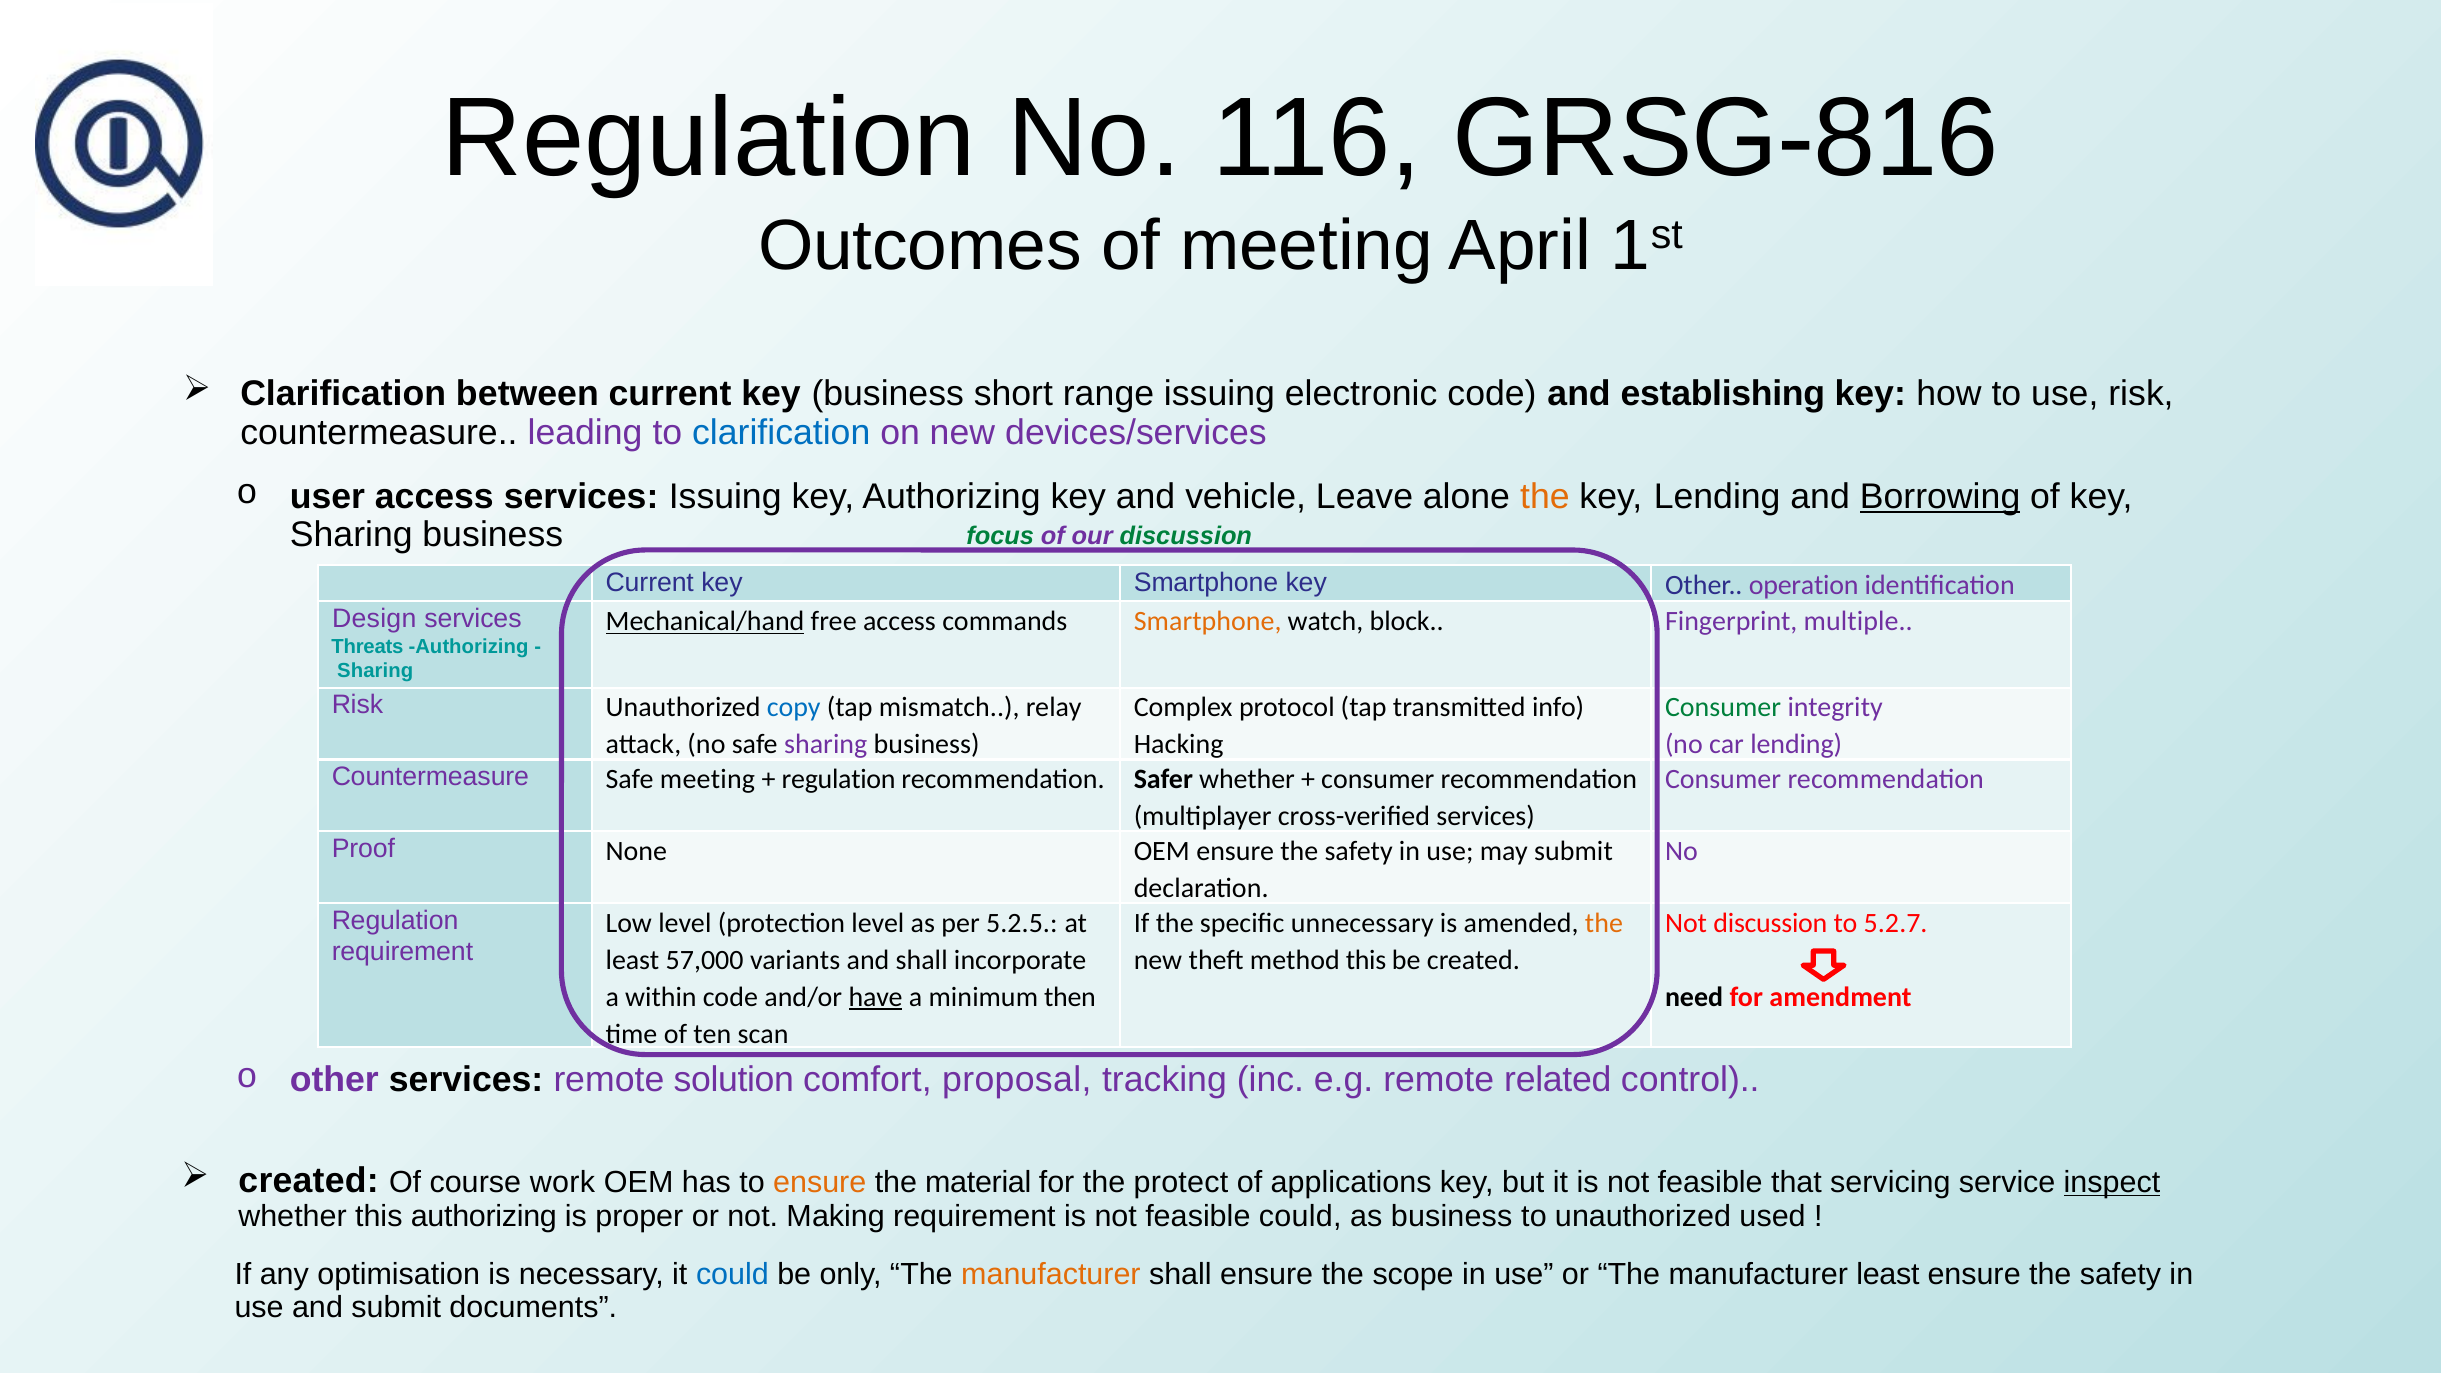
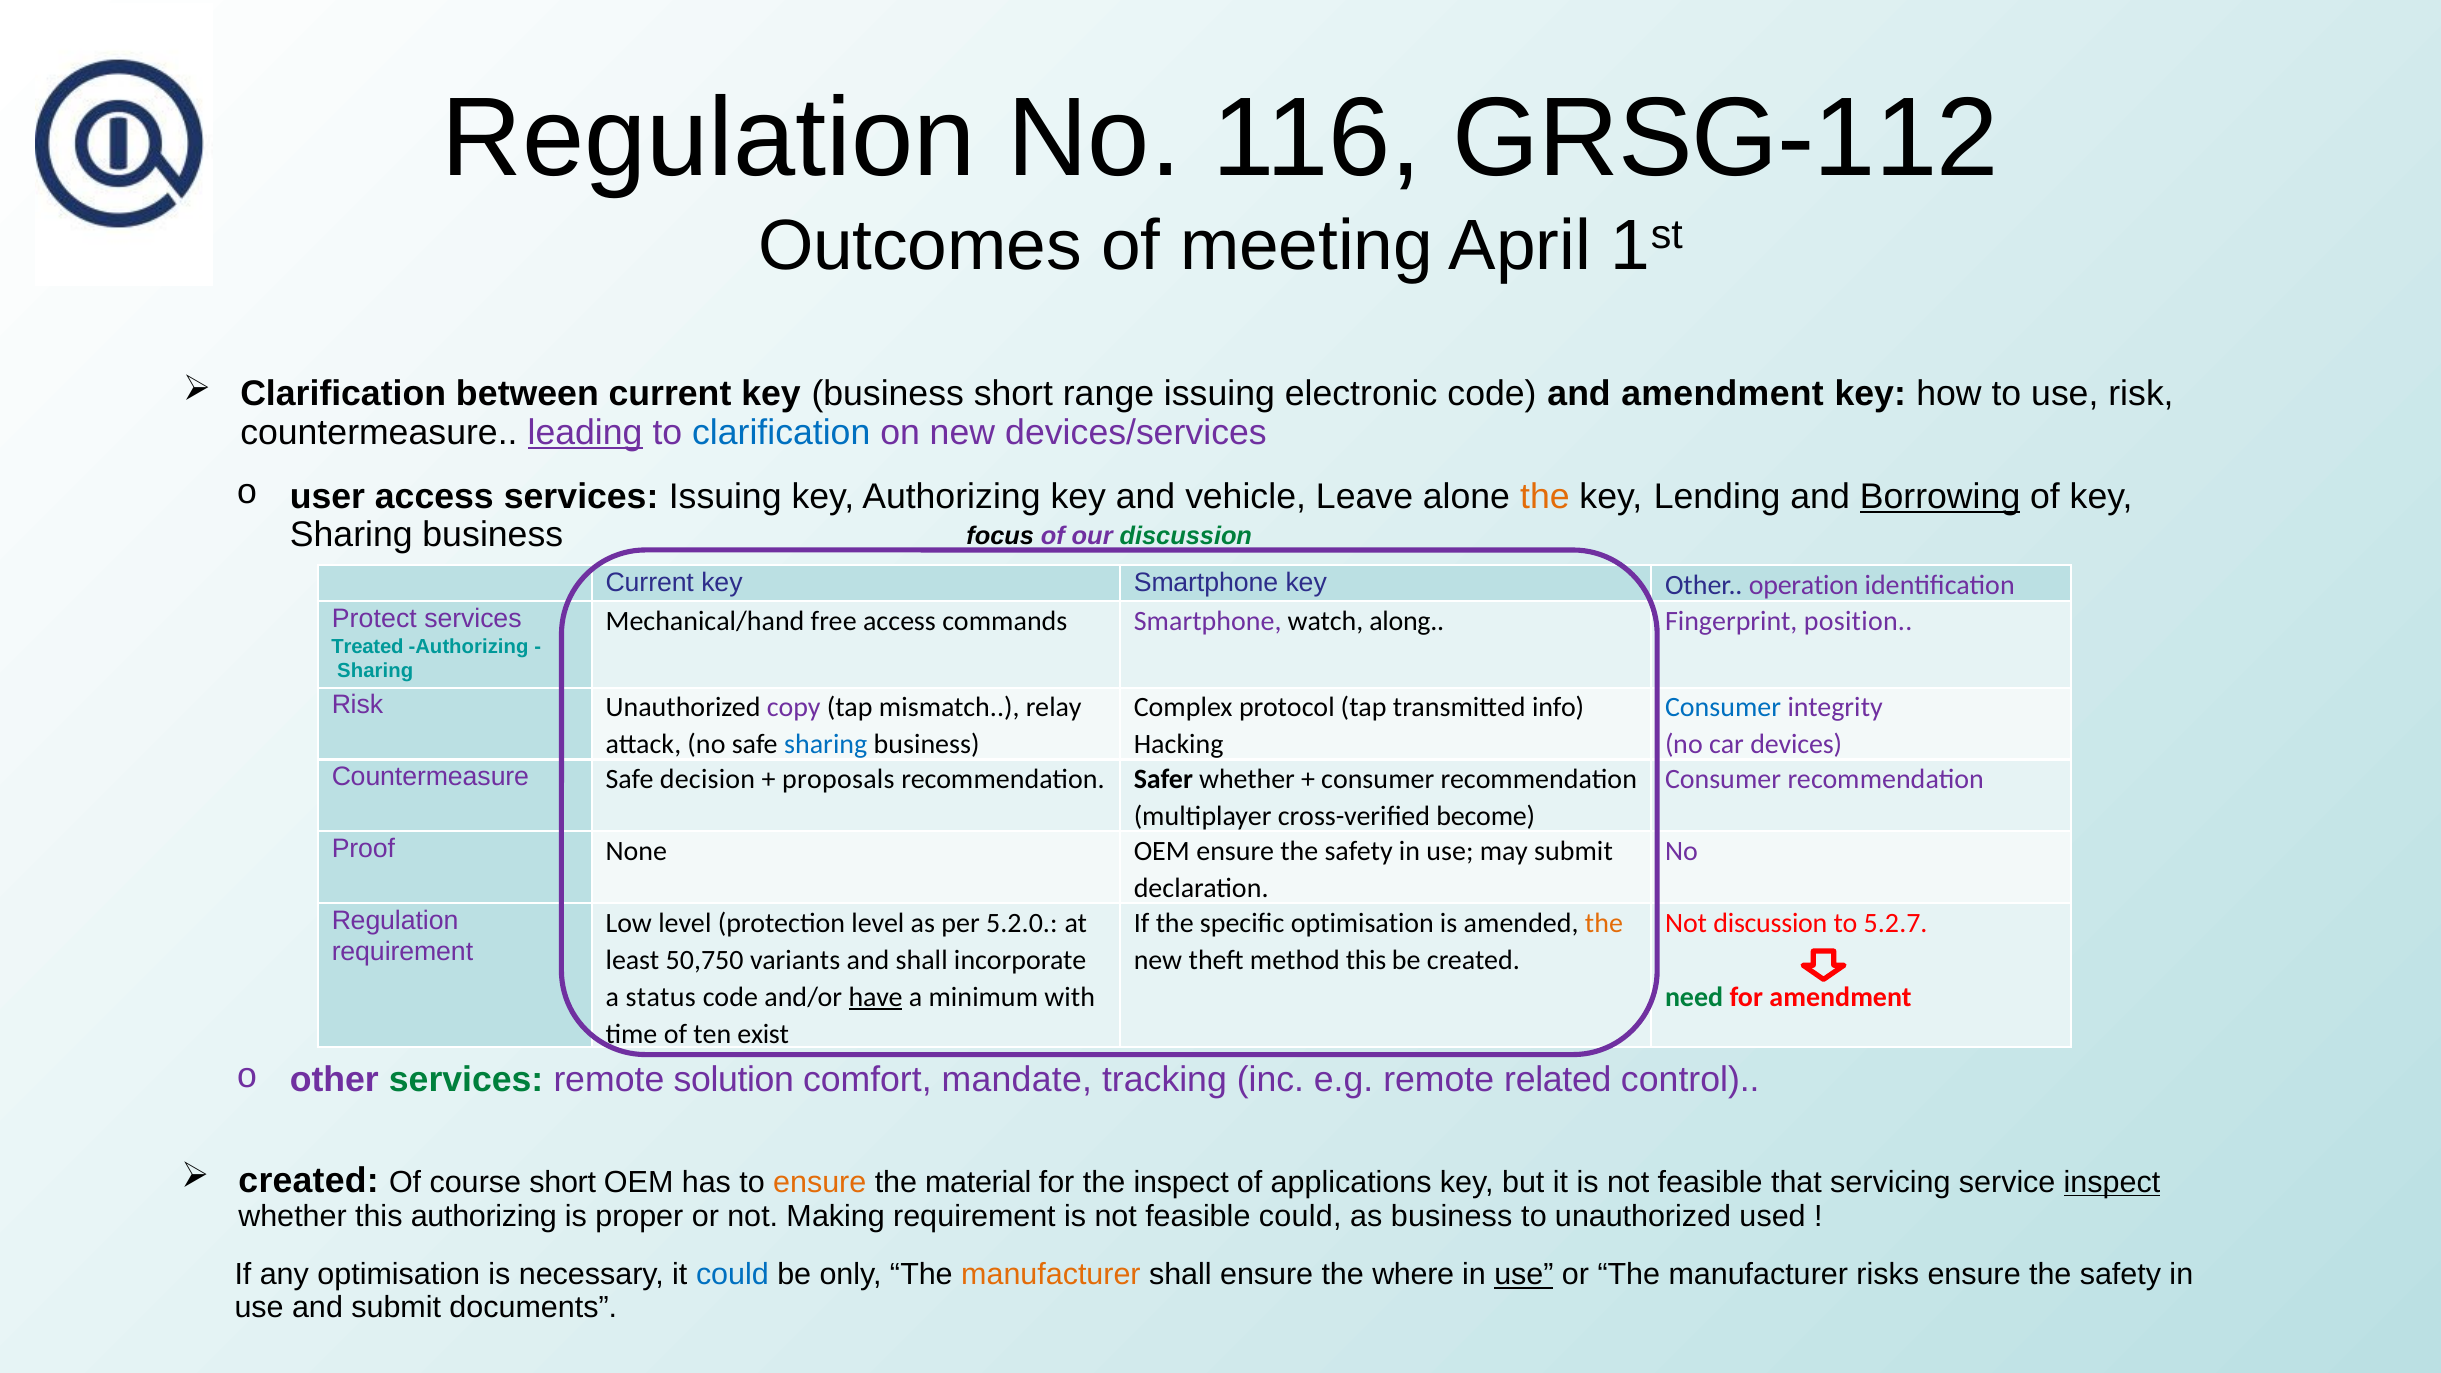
GRSG-816: GRSG-816 -> GRSG-112
and establishing: establishing -> amendment
leading underline: none -> present
focus colour: green -> black
Design: Design -> Protect
Mechanical/hand underline: present -> none
Smartphone at (1208, 621) colour: orange -> purple
block: block -> along
multiple: multiple -> position
Threats: Threats -> Treated
copy colour: blue -> purple
Consumer at (1723, 708) colour: green -> blue
sharing at (826, 745) colour: purple -> blue
car lending: lending -> devices
Safe meeting: meeting -> decision
regulation at (839, 780): regulation -> proposals
cross-verified services: services -> become
5.2.5: 5.2.5 -> 5.2.0
specific unnecessary: unnecessary -> optimisation
57,000: 57,000 -> 50,750
within: within -> status
then: then -> with
need colour: black -> green
scan: scan -> exist
services at (466, 1080) colour: black -> green
proposal: proposal -> mandate
course work: work -> short
the protect: protect -> inspect
scope: scope -> where
use at (1524, 1275) underline: none -> present
manufacturer least: least -> risks
